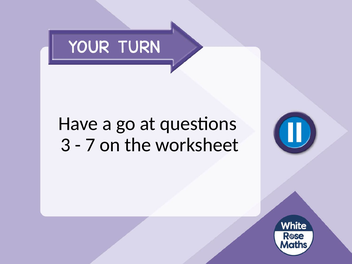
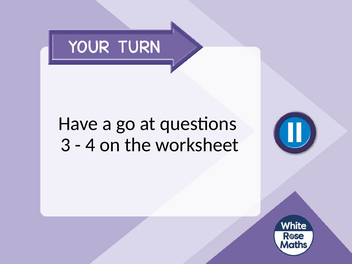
7: 7 -> 4
